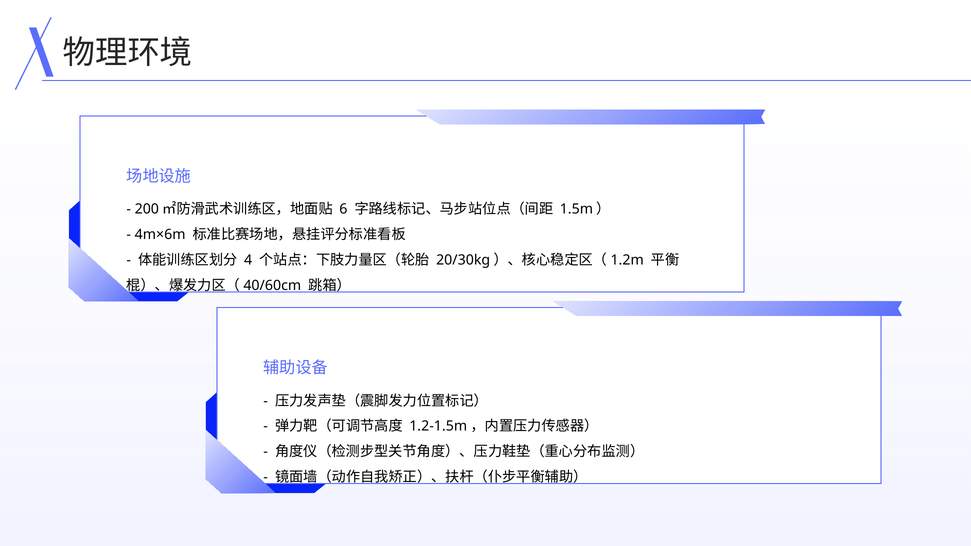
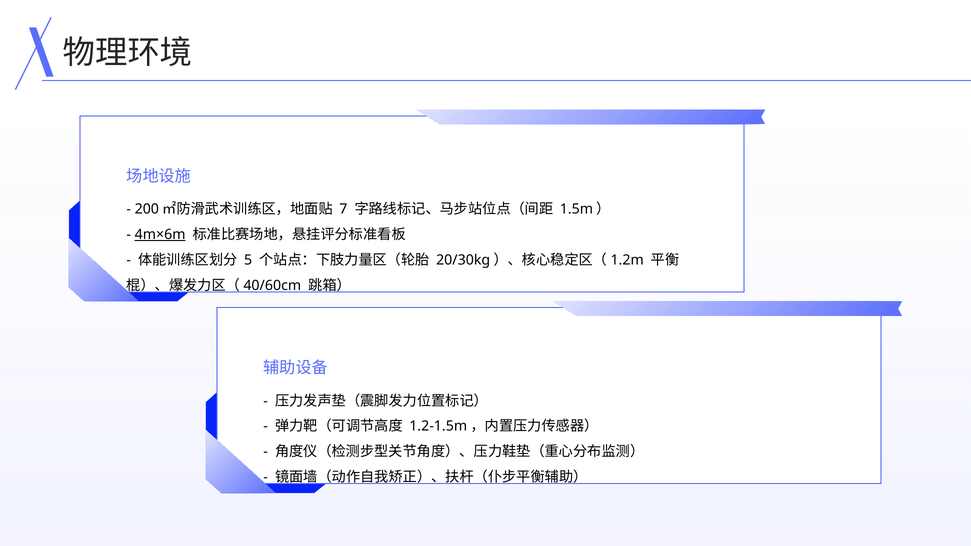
6: 6 -> 7
4m×6m underline: none -> present
4: 4 -> 5
